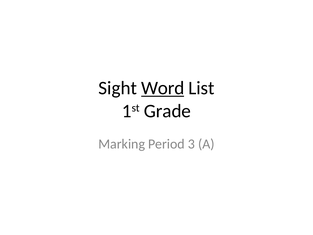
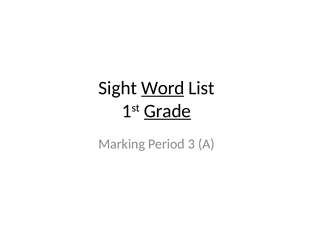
Grade underline: none -> present
